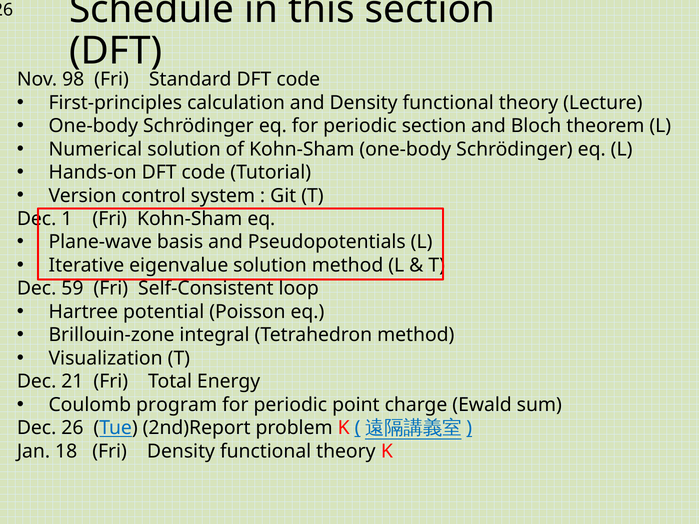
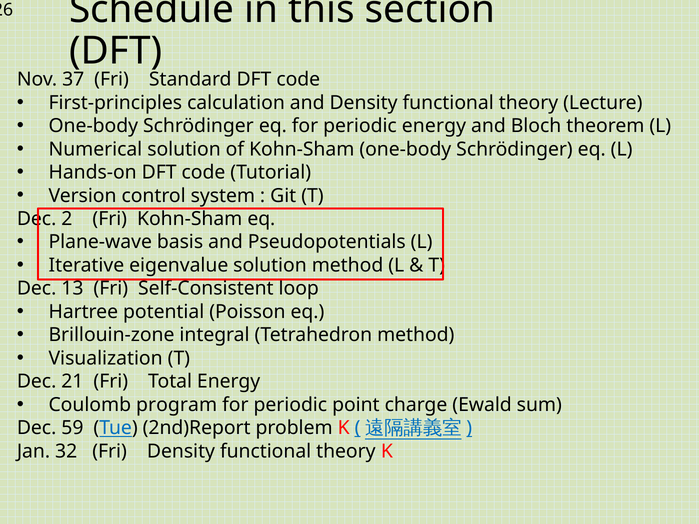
98: 98 -> 37
periodic section: section -> energy
Dec 1: 1 -> 2
59: 59 -> 13
26: 26 -> 59
18: 18 -> 32
